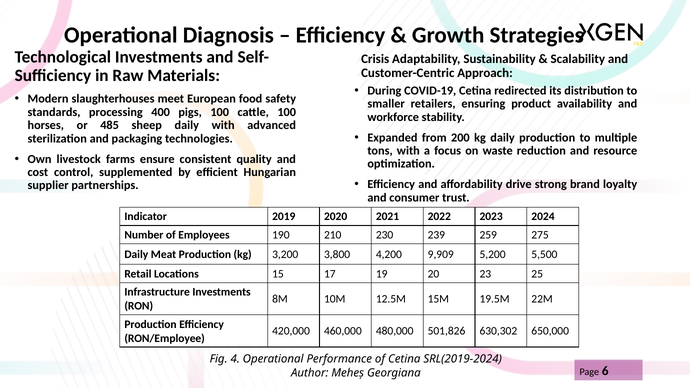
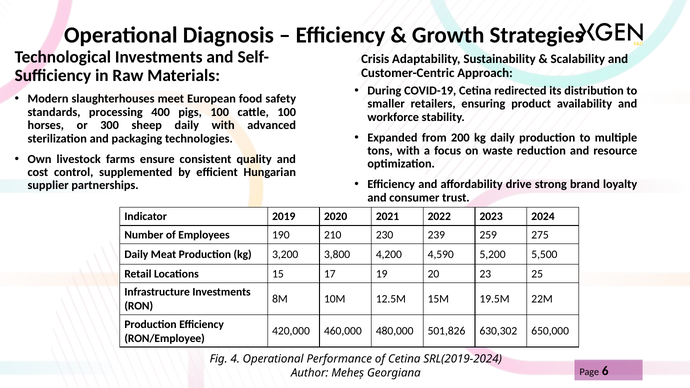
485: 485 -> 300
9,909: 9,909 -> 4,590
